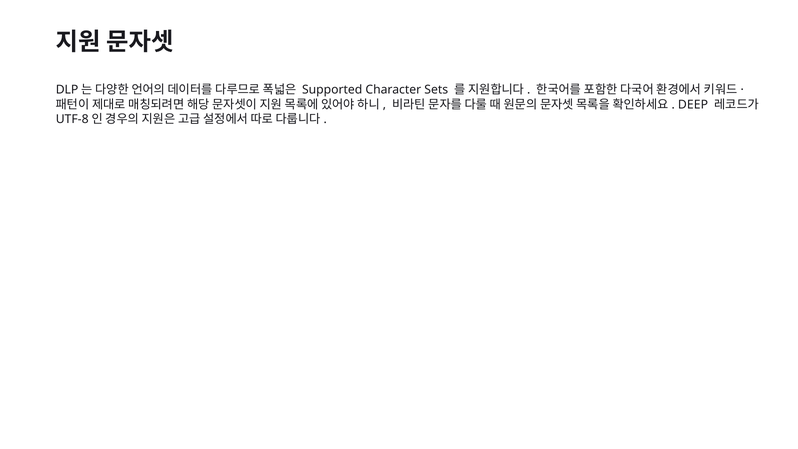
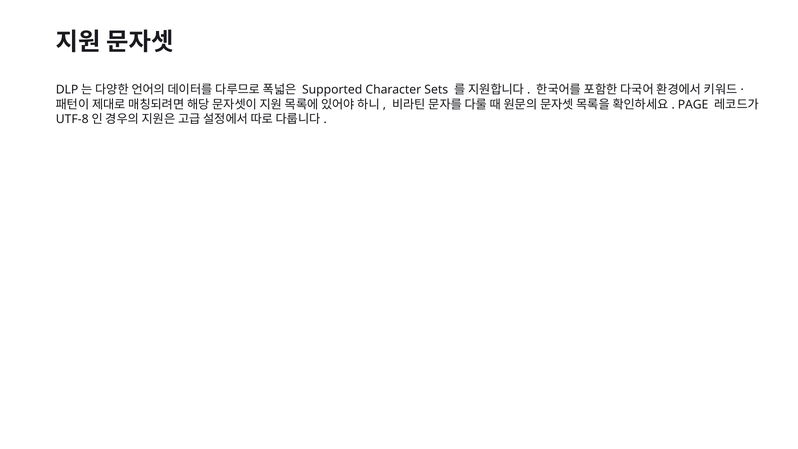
DEEP: DEEP -> PAGE
